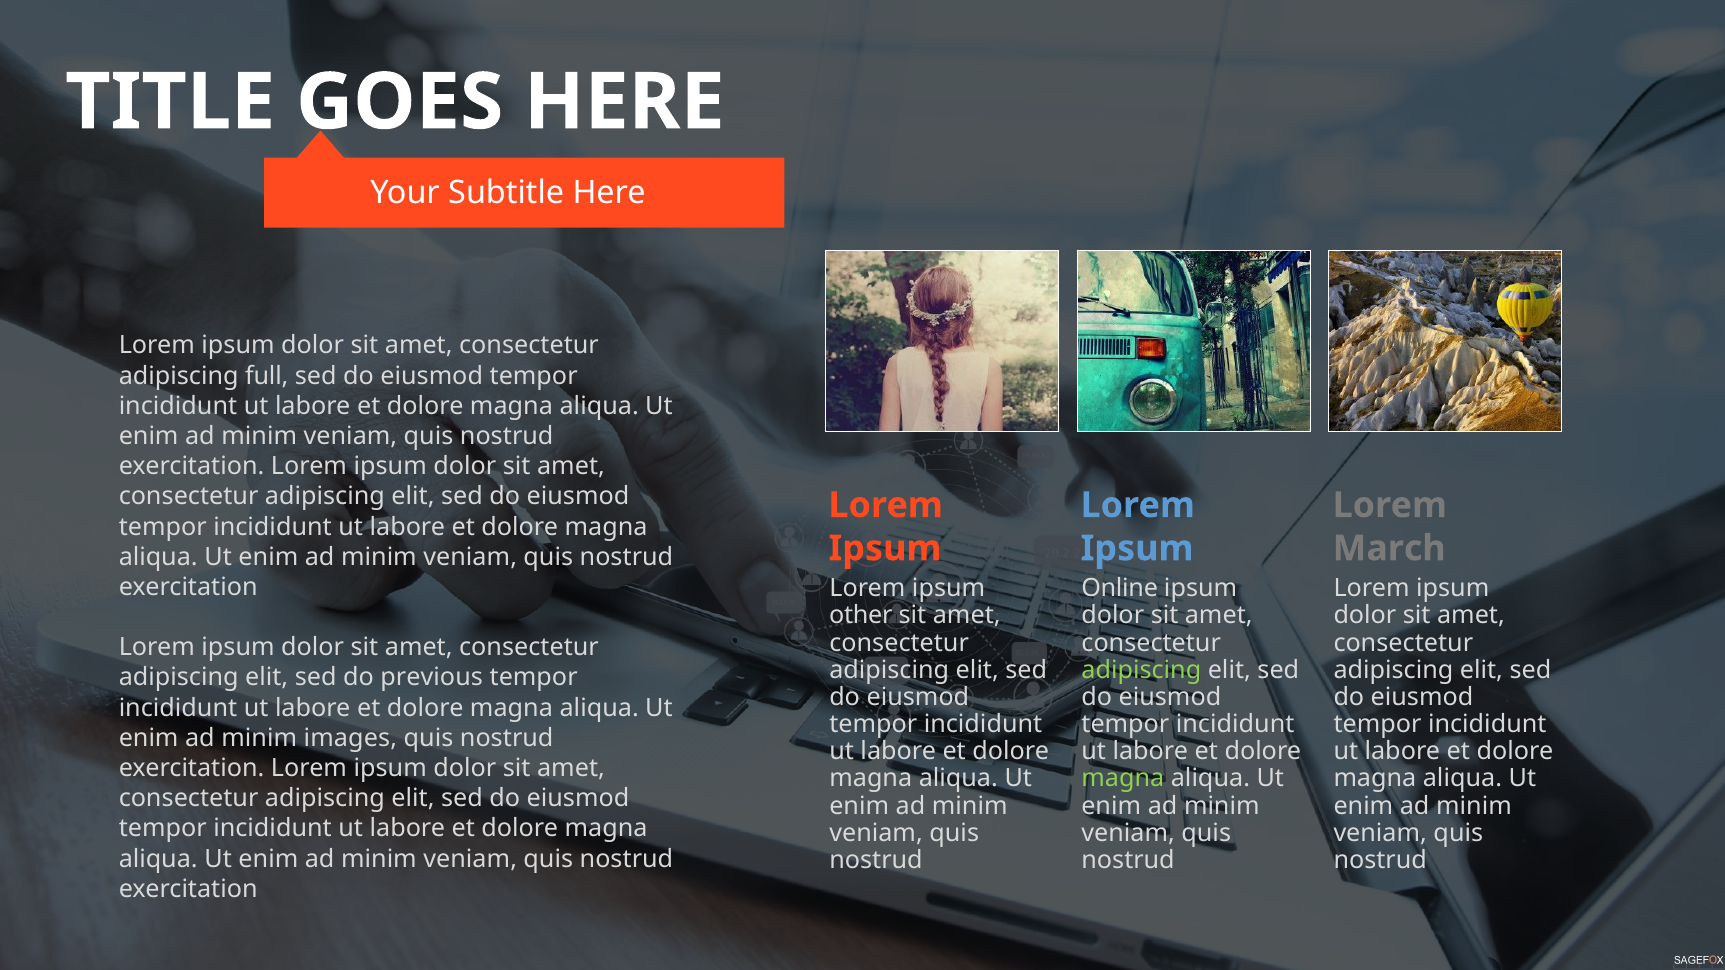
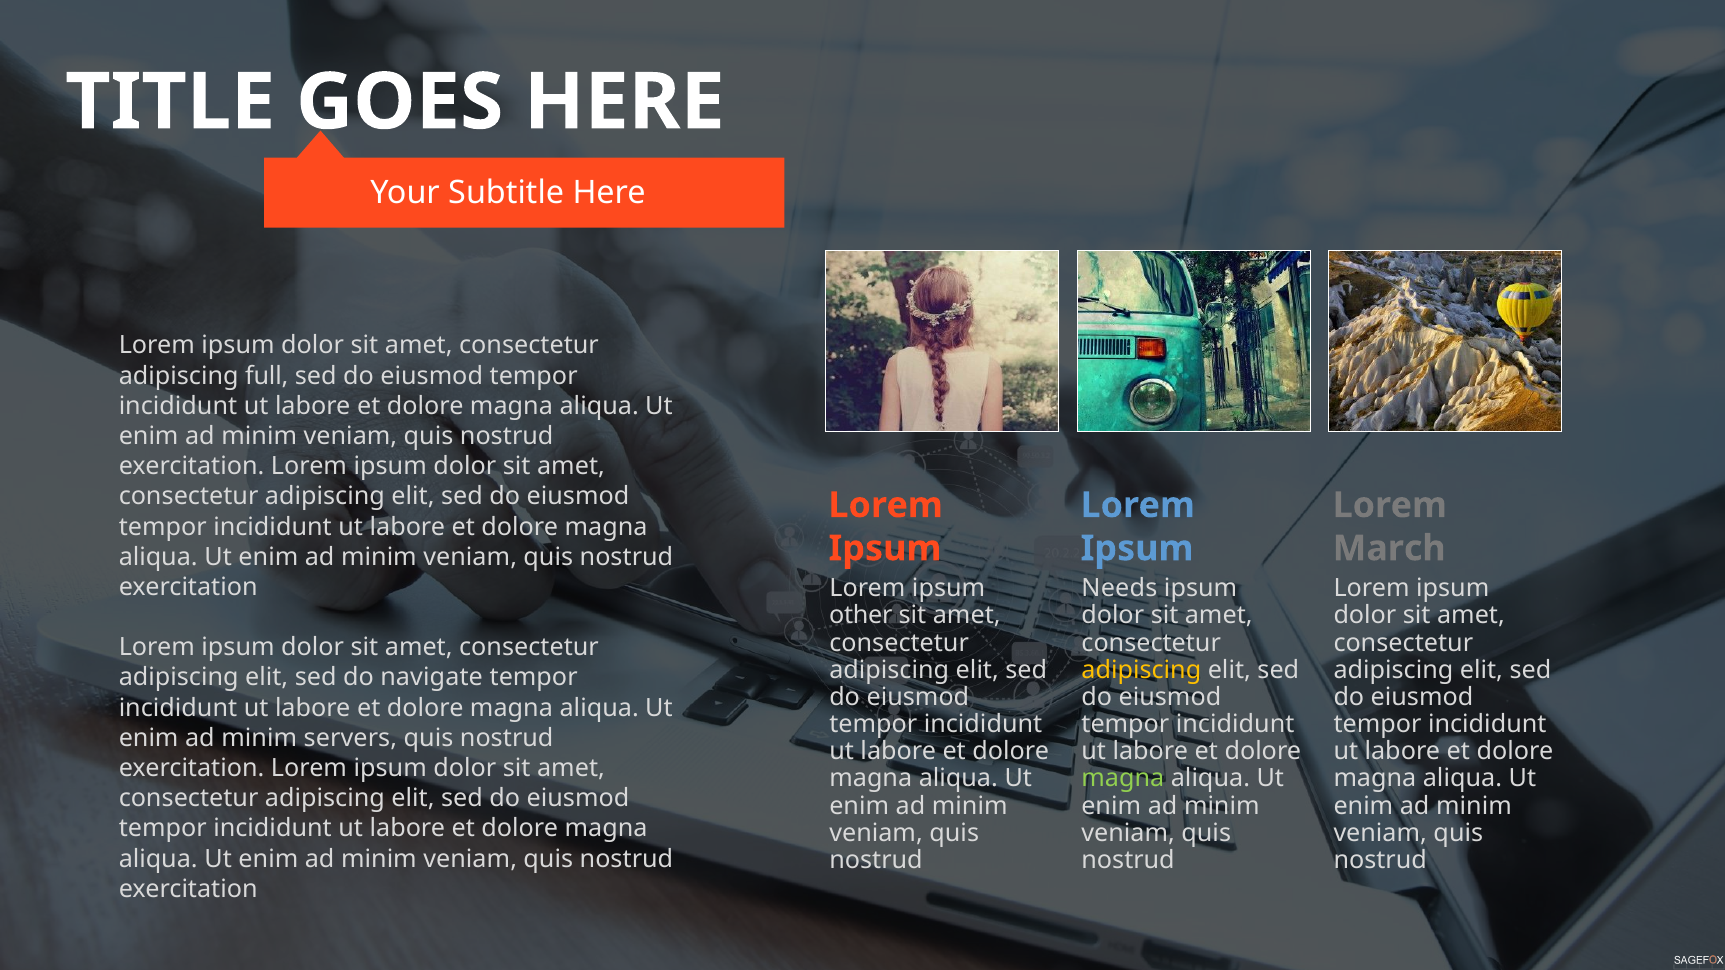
Online: Online -> Needs
adipiscing at (1141, 670) colour: light green -> yellow
previous: previous -> navigate
images: images -> servers
